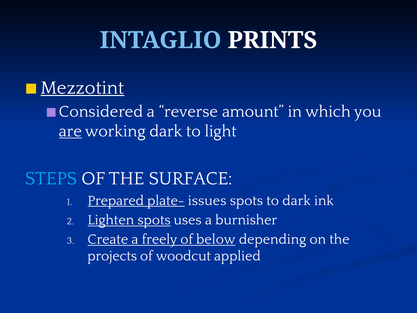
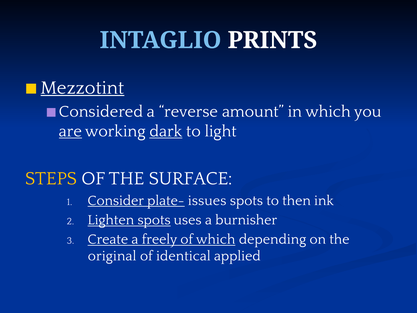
dark at (166, 131) underline: none -> present
STEPS colour: light blue -> yellow
Prepared: Prepared -> Consider
to dark: dark -> then
of below: below -> which
projects: projects -> original
woodcut: woodcut -> identical
